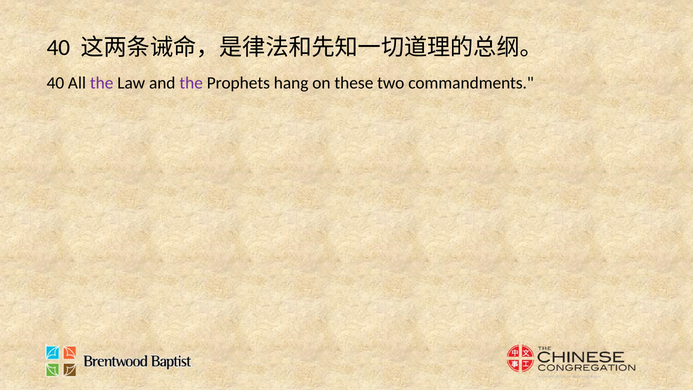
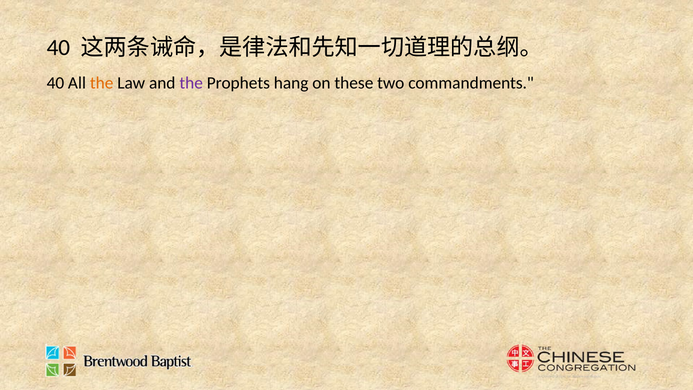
the at (102, 83) colour: purple -> orange
